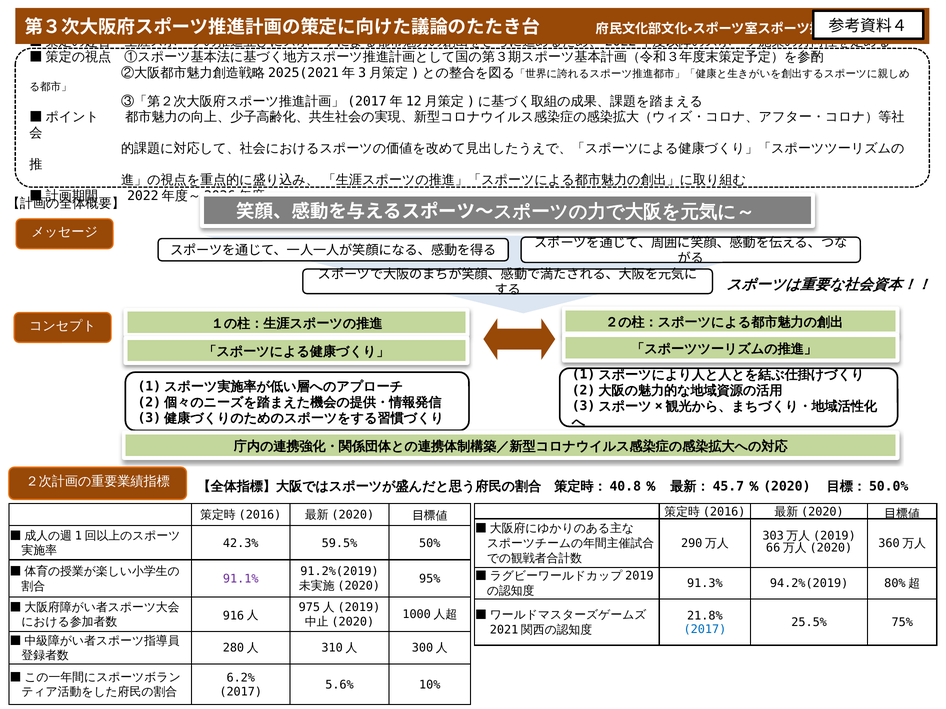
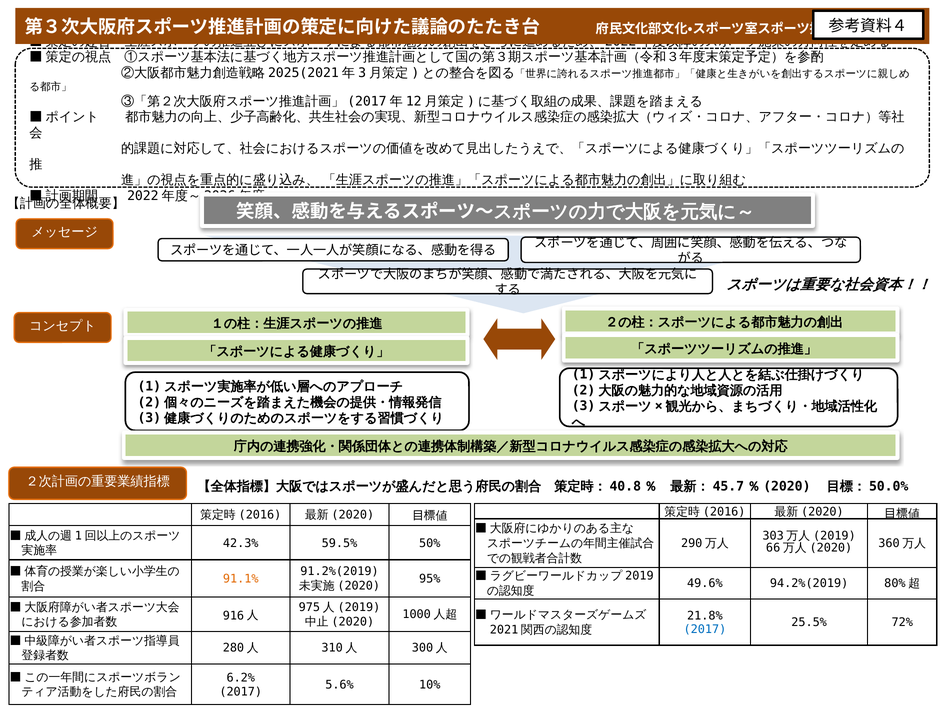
91.1% colour: purple -> orange
91.3%: 91.3% -> 49.6%
75%: 75% -> 72%
